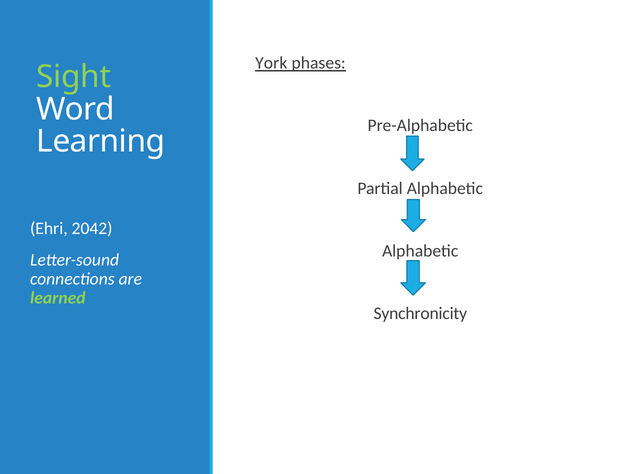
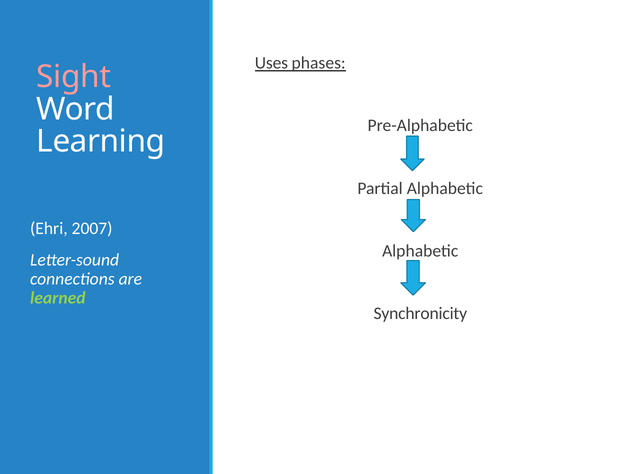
York: York -> Uses
Sight colour: light green -> pink
2042: 2042 -> 2007
